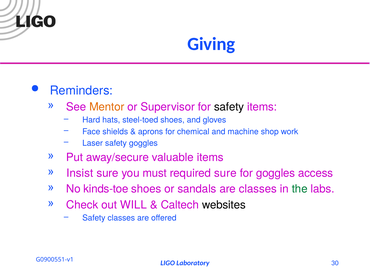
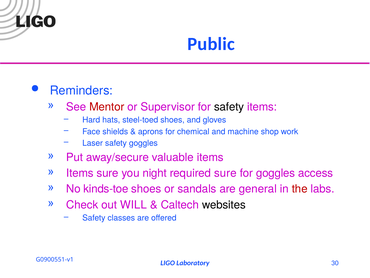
Giving: Giving -> Public
Mentor colour: orange -> red
Insist at (80, 173): Insist -> Items
must: must -> night
are classes: classes -> general
the colour: green -> red
